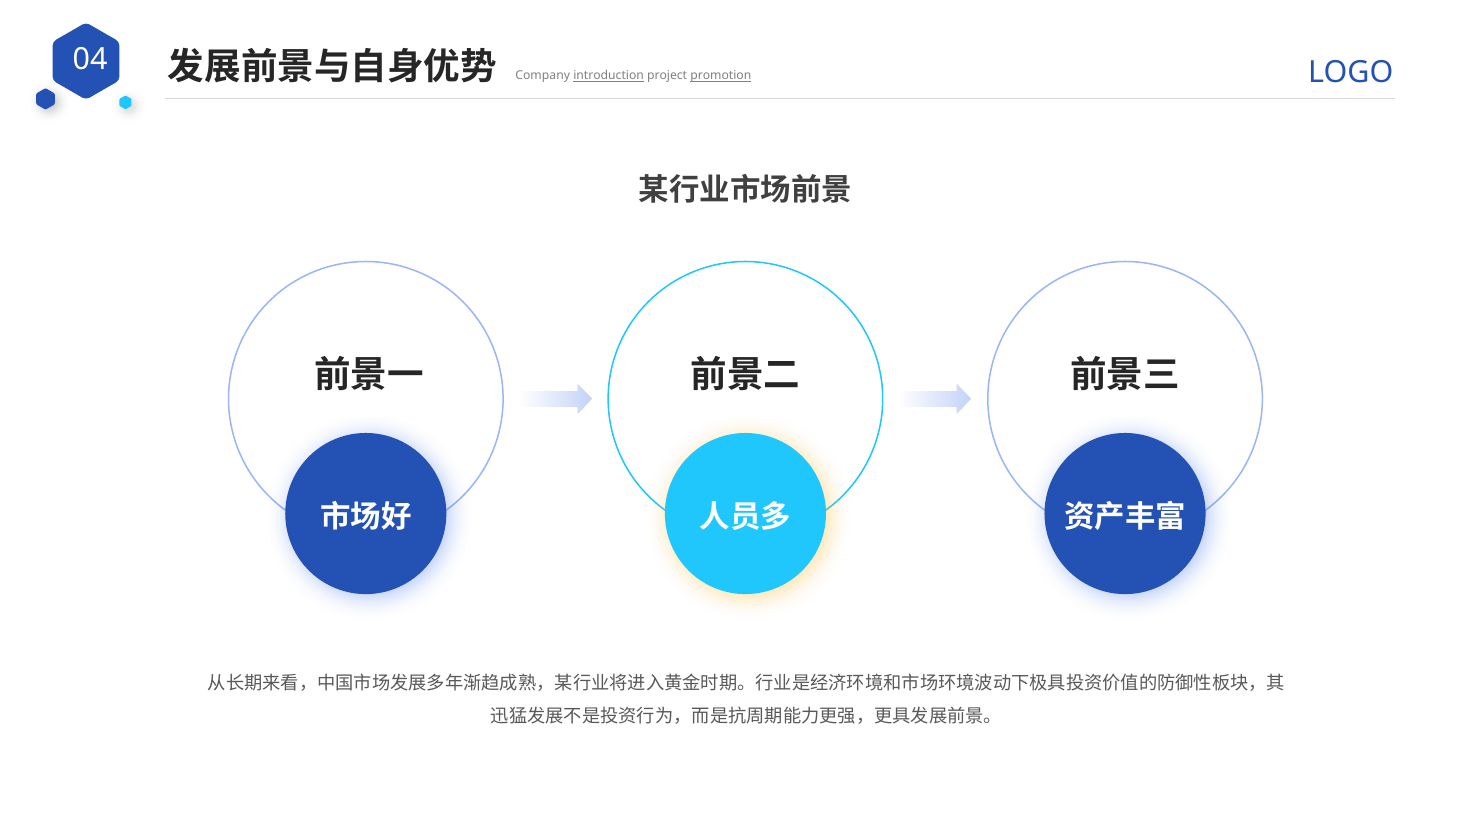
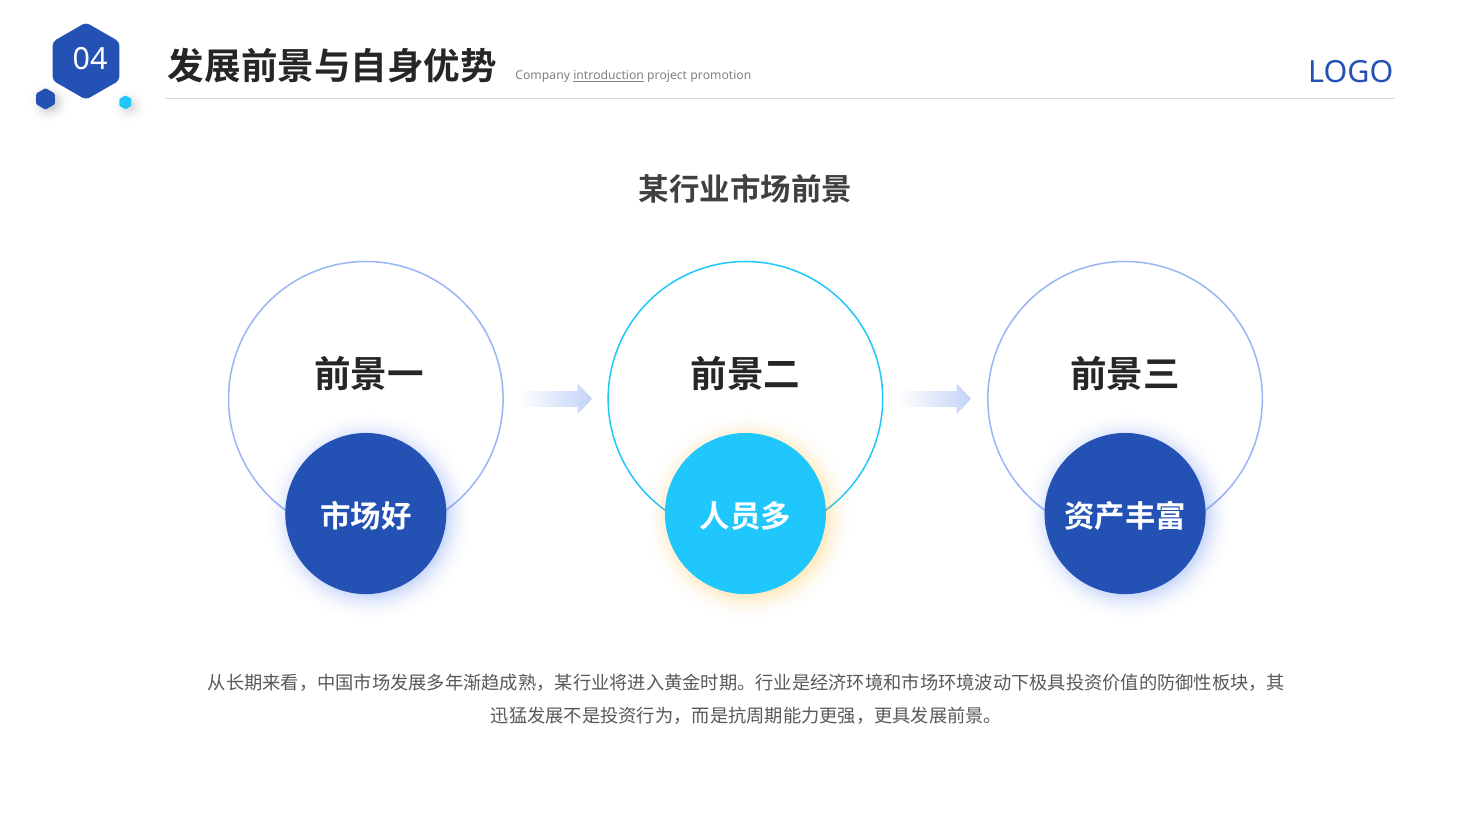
promotion underline: present -> none
